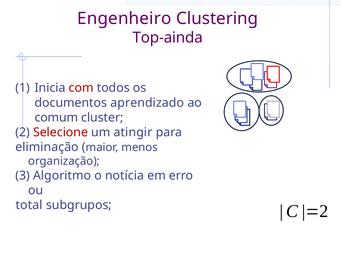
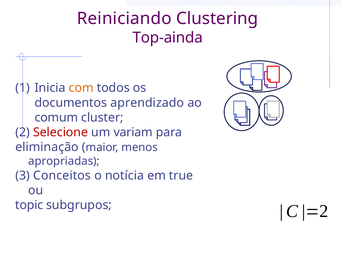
Engenheiro: Engenheiro -> Reiniciando
com colour: red -> orange
atingir: atingir -> variam
organização: organização -> apropriadas
Algoritmo: Algoritmo -> Conceitos
erro: erro -> true
total: total -> topic
